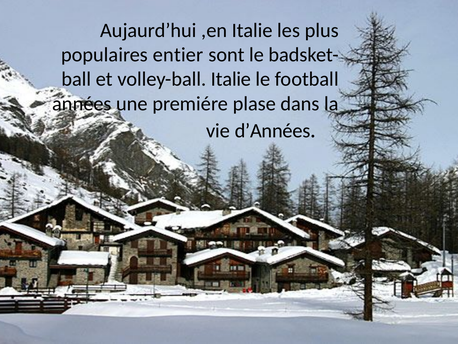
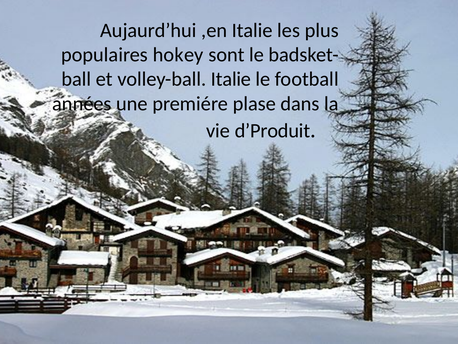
entier: entier -> hokey
d’Années: d’Années -> d’Produit
